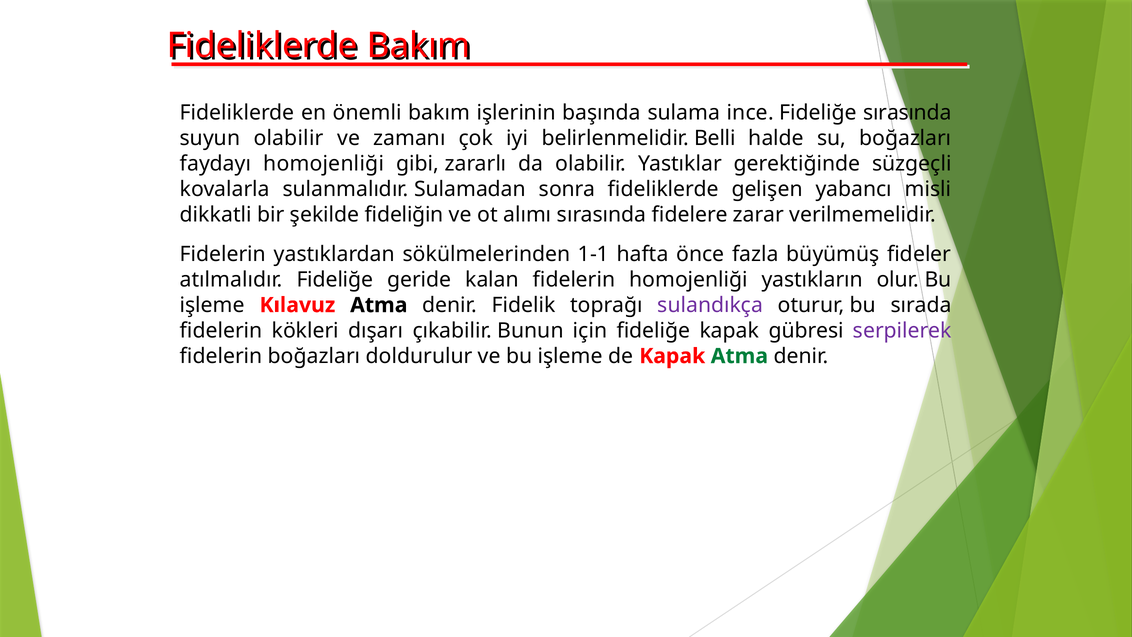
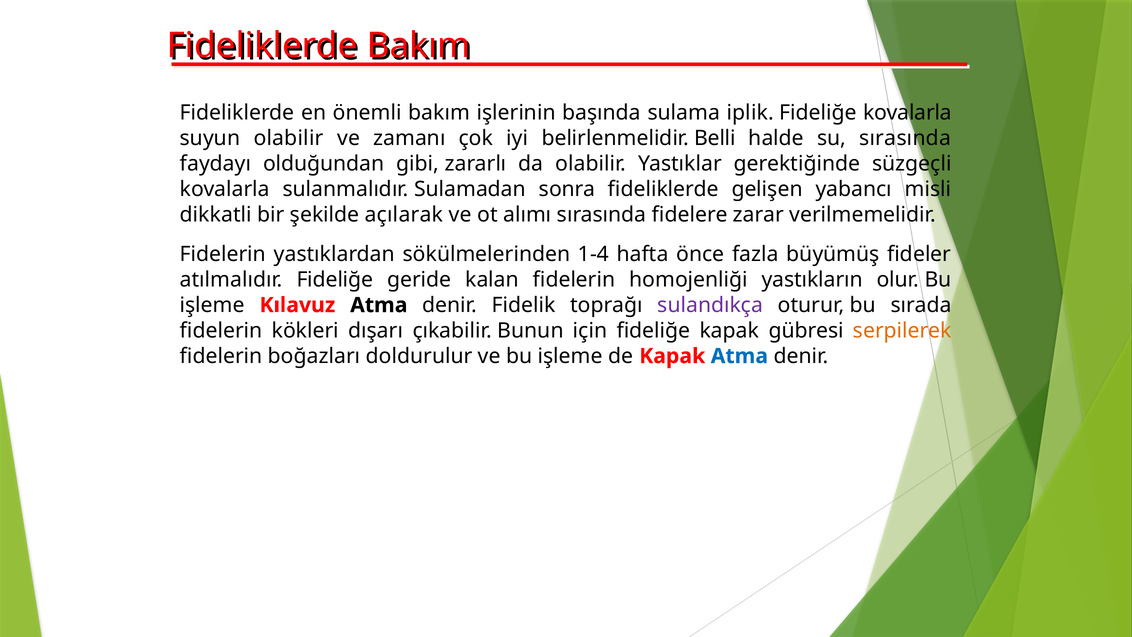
ince: ince -> iplik
Fideliğe sırasında: sırasında -> kovalarla
su boğazları: boğazları -> sırasında
faydayı homojenliği: homojenliği -> olduğundan
fideliğin: fideliğin -> açılarak
1-1: 1-1 -> 1-4
serpilerek colour: purple -> orange
Atma at (739, 356) colour: green -> blue
